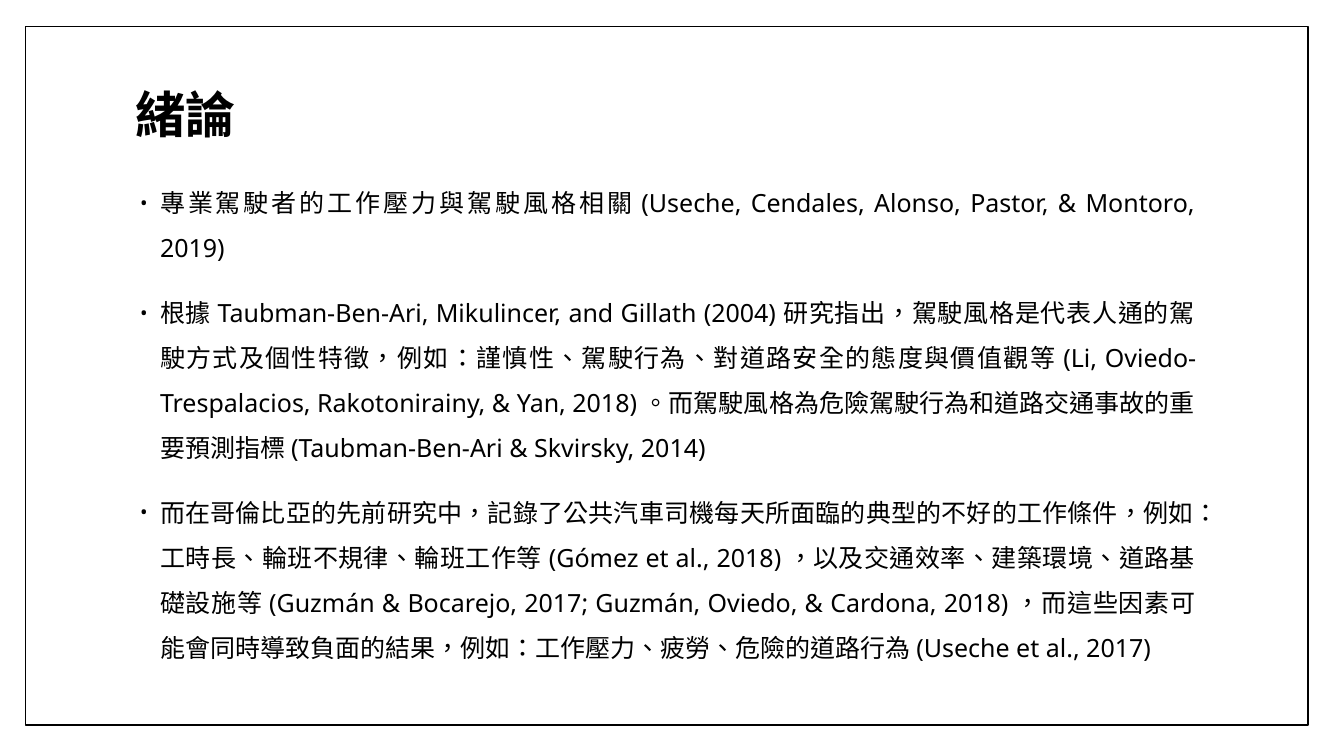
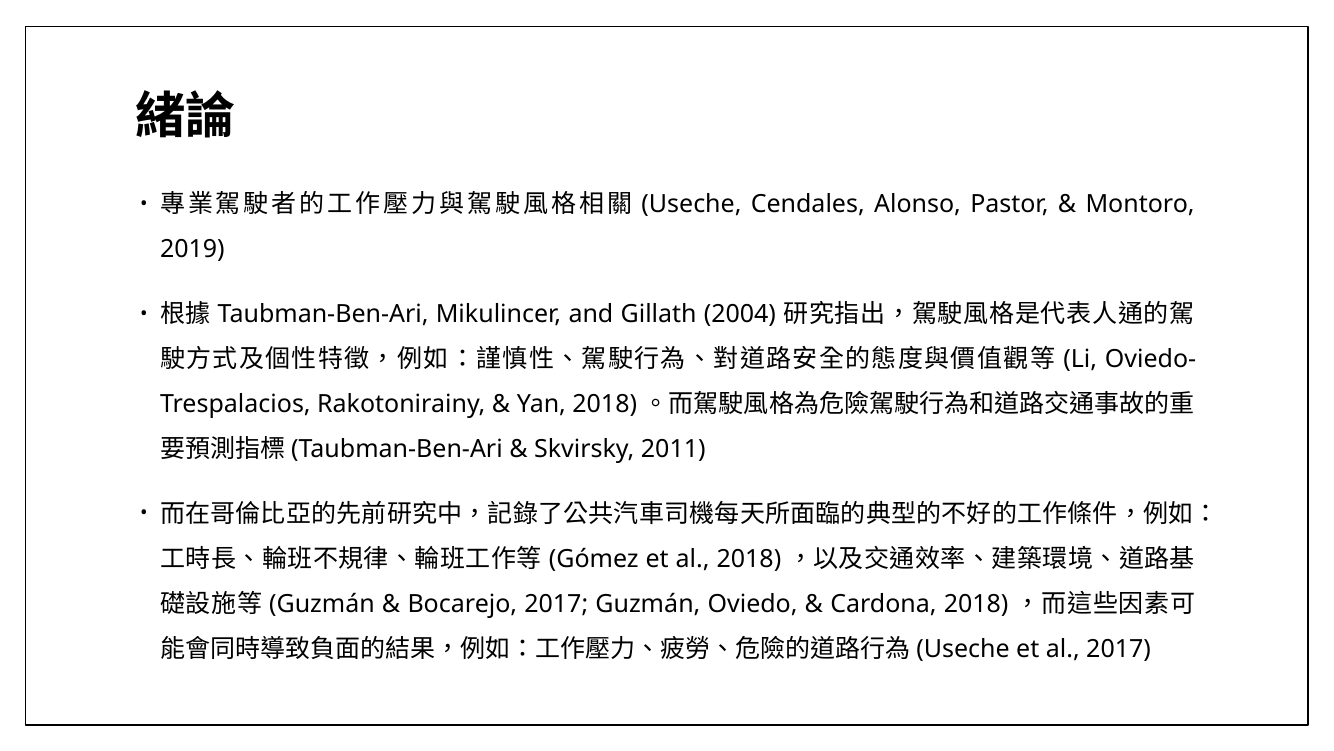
2014: 2014 -> 2011
